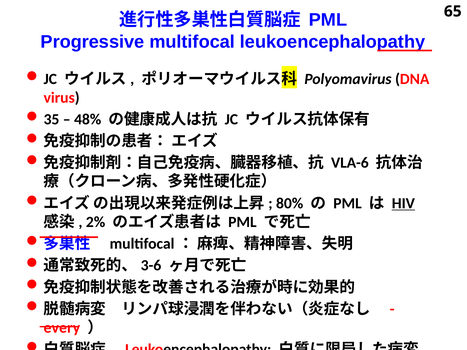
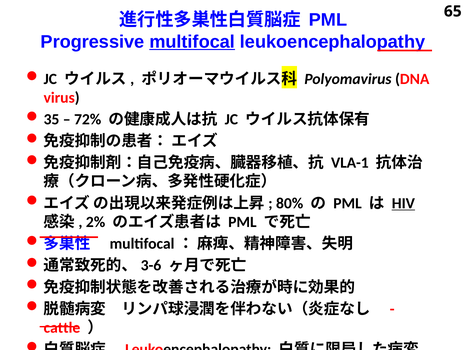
multifocal underline: none -> present
48%: 48% -> 72%
VLA-6: VLA-6 -> VLA-1
every: every -> cattle
